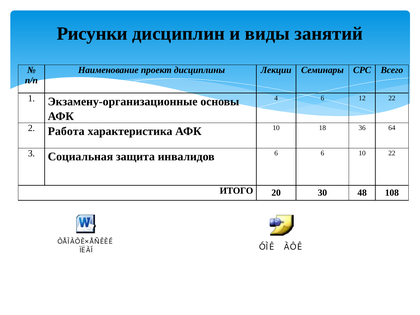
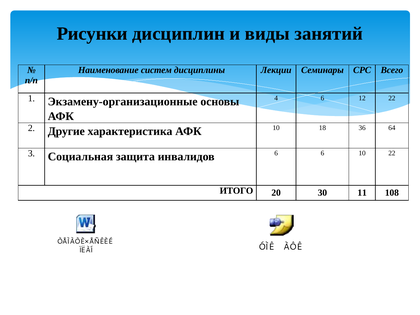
проект: проект -> систем
Работа: Работа -> Другие
48: 48 -> 11
